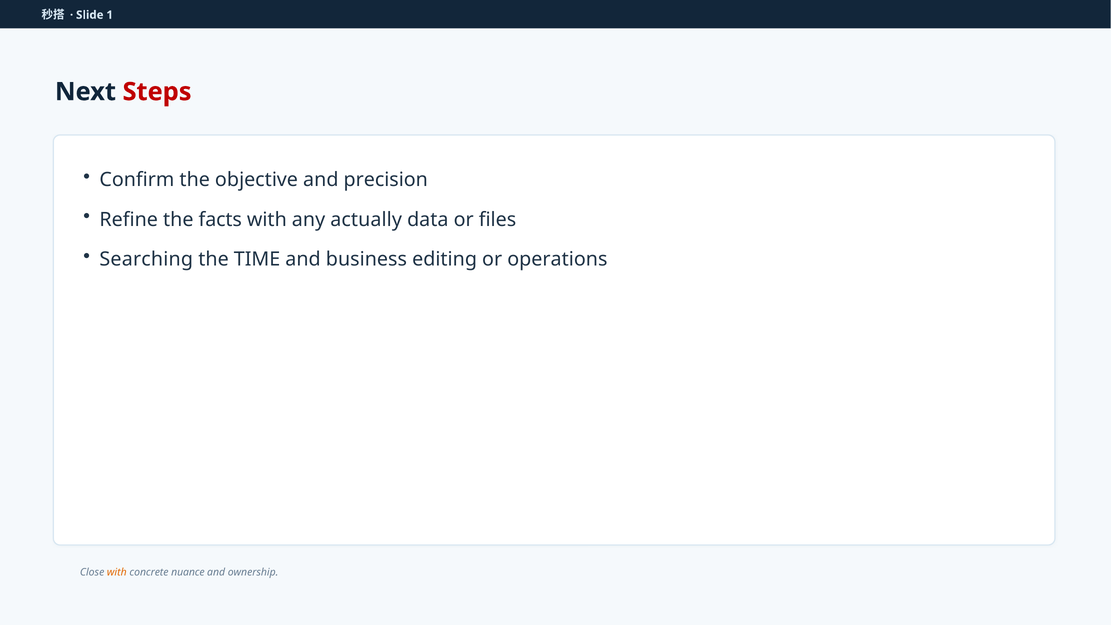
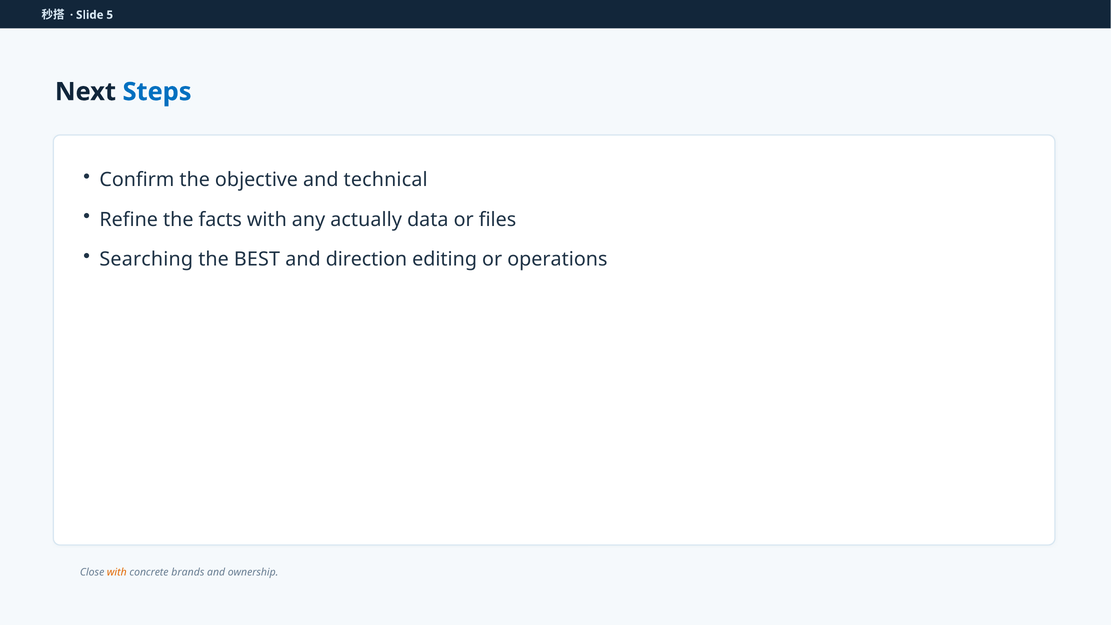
1: 1 -> 5
Steps colour: red -> blue
precision: precision -> technical
TIME: TIME -> BEST
business: business -> direction
nuance: nuance -> brands
